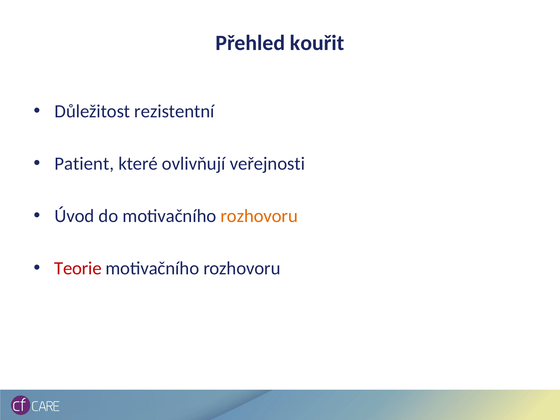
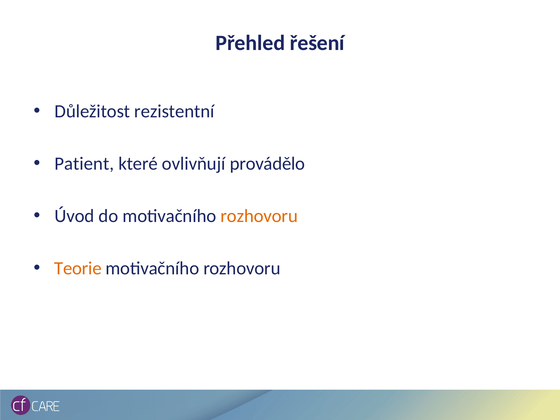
kouřit: kouřit -> řešení
veřejnosti: veřejnosti -> provádělo
Teorie colour: red -> orange
